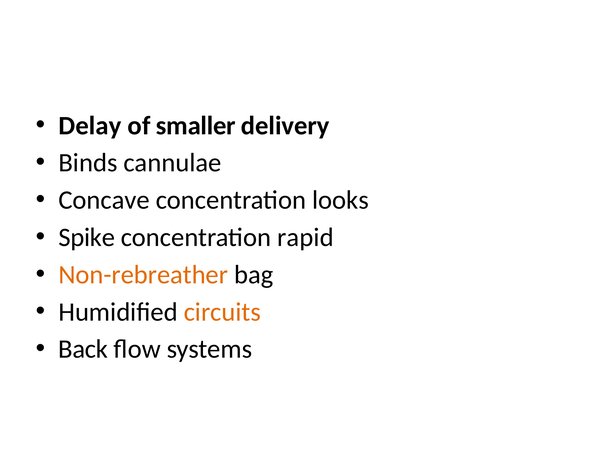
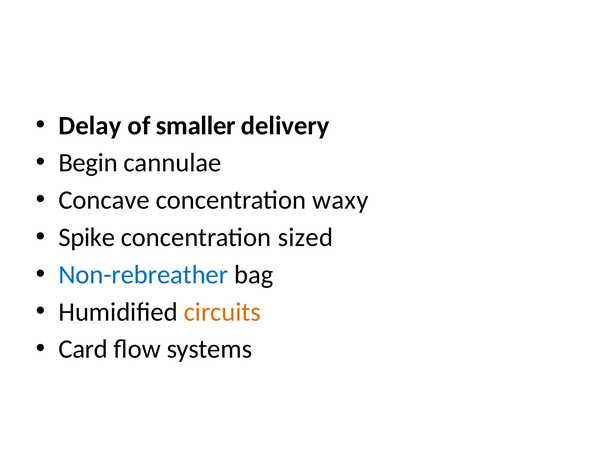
Binds: Binds -> Begin
looks: looks -> waxy
rapid: rapid -> sized
Non-rebreather colour: orange -> blue
Back: Back -> Card
